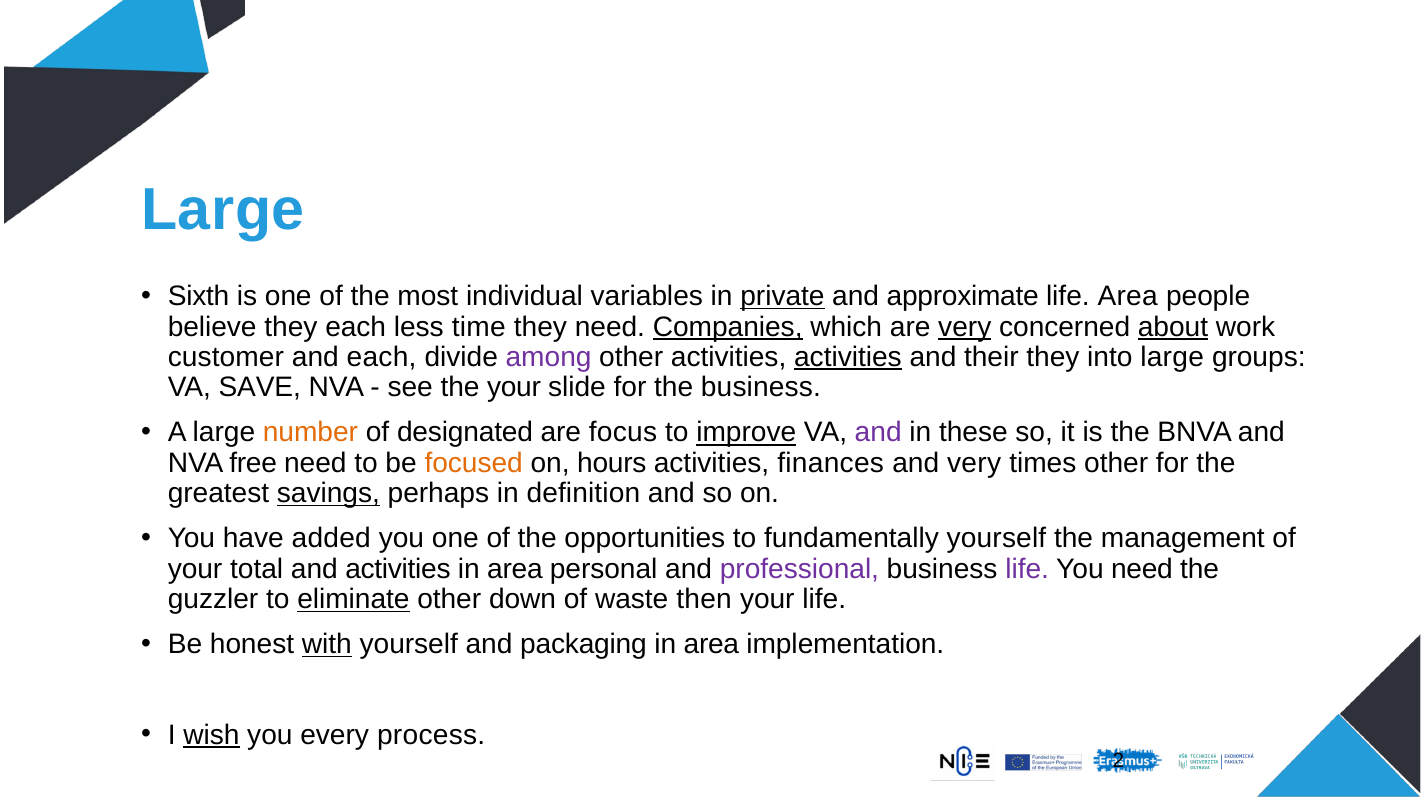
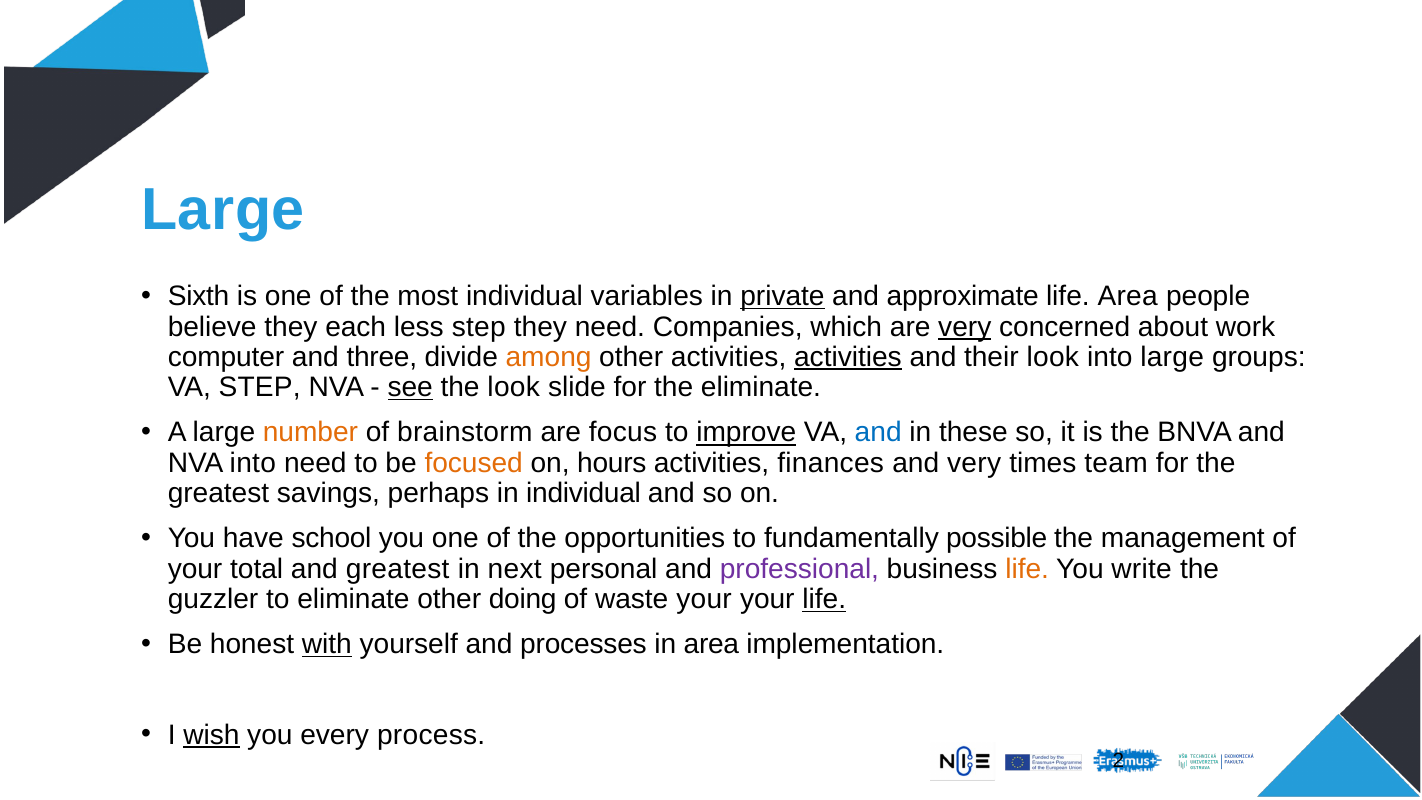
less time: time -> step
Companies underline: present -> none
about underline: present -> none
customer: customer -> computer
and each: each -> three
among colour: purple -> orange
their they: they -> look
VA SAVE: SAVE -> STEP
see underline: none -> present
the your: your -> look
the business: business -> eliminate
designated: designated -> brainstorm
and at (878, 433) colour: purple -> blue
NVA free: free -> into
times other: other -> team
savings underline: present -> none
in definition: definition -> individual
added: added -> school
fundamentally yourself: yourself -> possible
and activities: activities -> greatest
area at (515, 569): area -> next
life at (1027, 569) colour: purple -> orange
You need: need -> write
eliminate at (353, 599) underline: present -> none
down: down -> doing
waste then: then -> your
life at (824, 599) underline: none -> present
packaging: packaging -> processes
